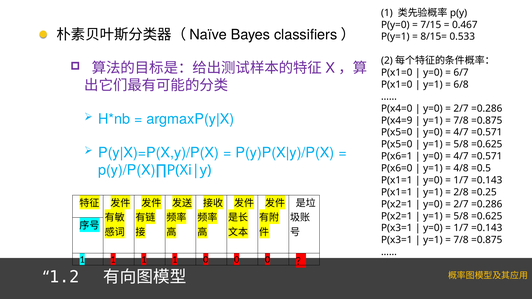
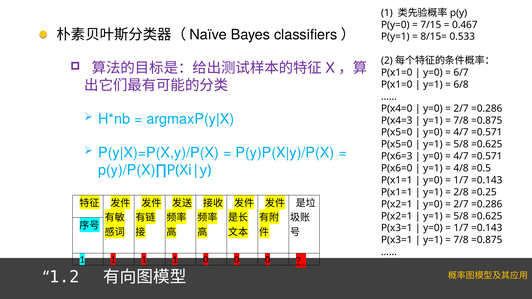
P(x4=9: P(x4=9 -> P(x4=3
P(x6=1: P(x6=1 -> P(x6=3
